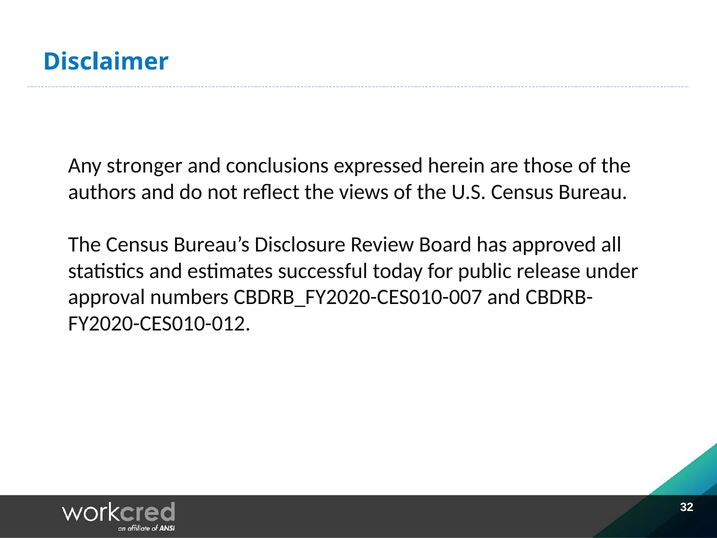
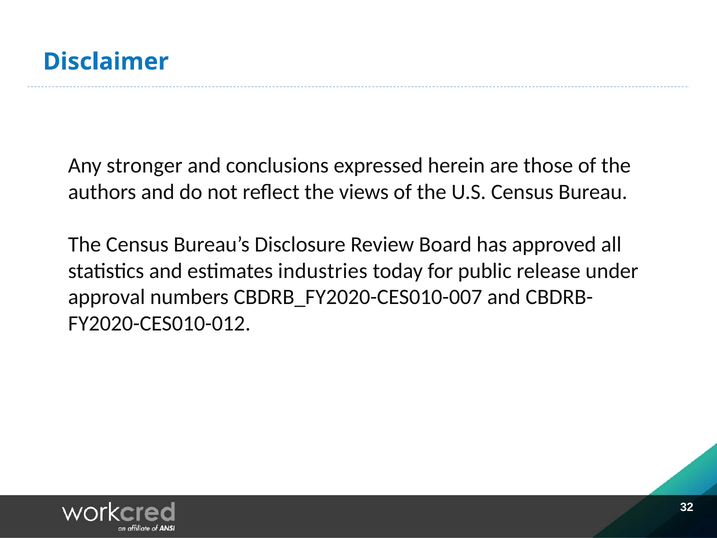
successful: successful -> industries
